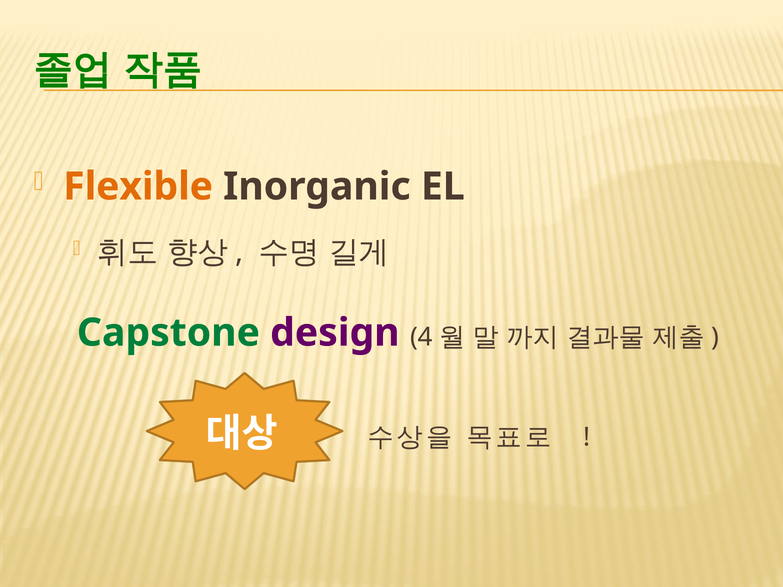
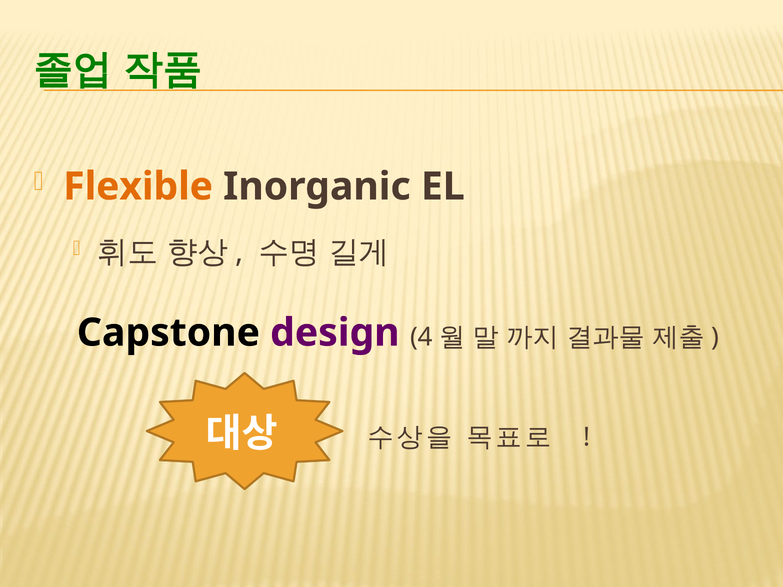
Capstone colour: green -> black
